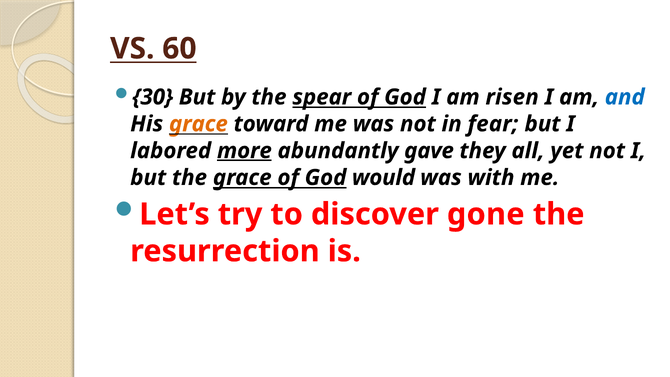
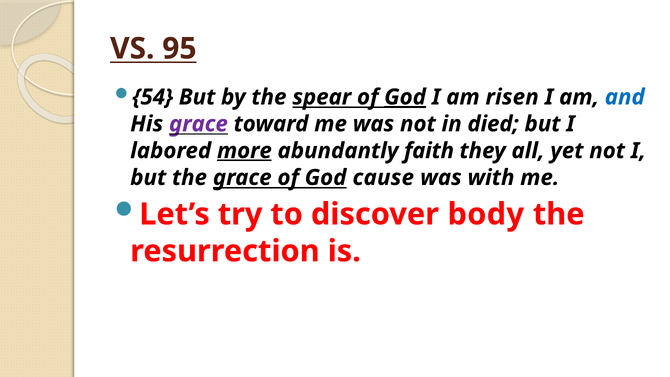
60: 60 -> 95
30: 30 -> 54
God at (405, 97) underline: none -> present
grace at (198, 124) colour: orange -> purple
fear: fear -> died
gave: gave -> faith
would: would -> cause
gone: gone -> body
